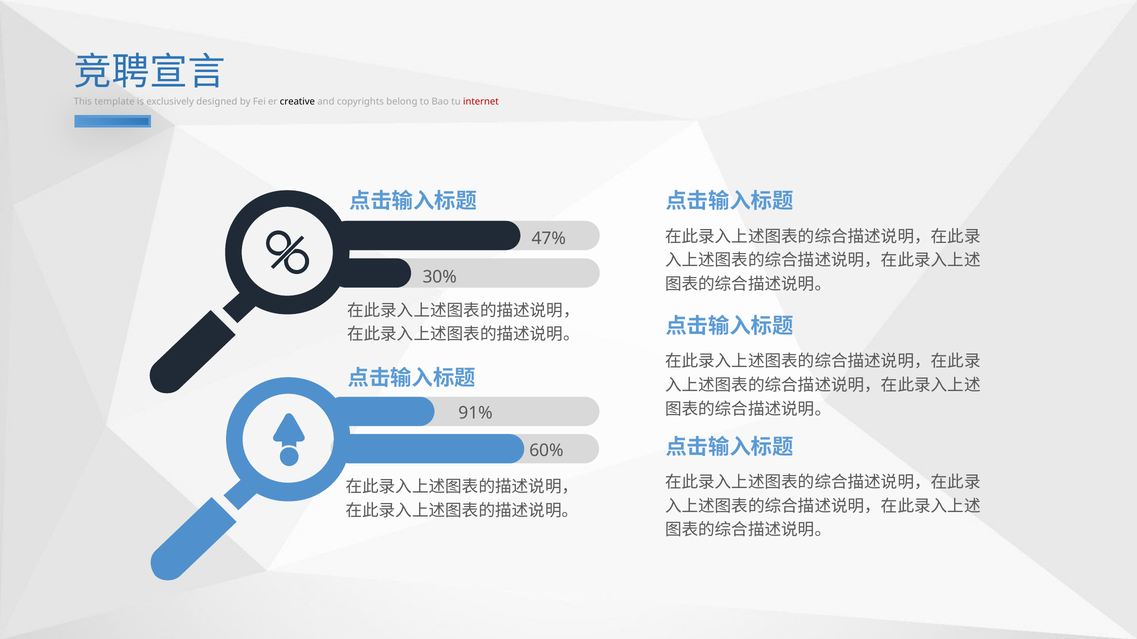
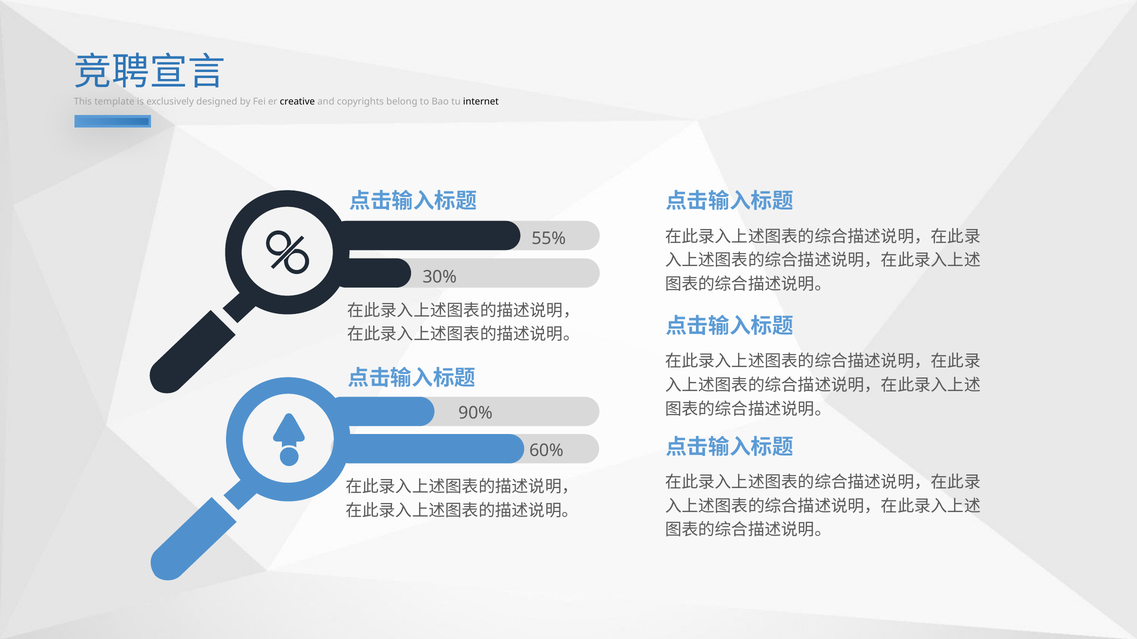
internet colour: red -> black
47%: 47% -> 55%
91%: 91% -> 90%
